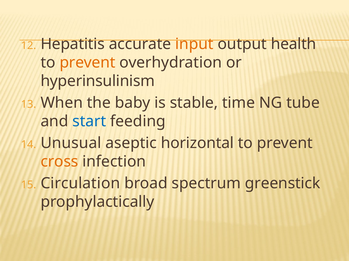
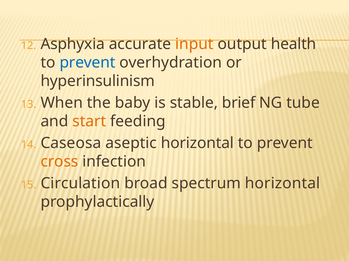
Hepatitis: Hepatitis -> Asphyxia
prevent at (88, 63) colour: orange -> blue
time: time -> brief
start colour: blue -> orange
Unusual: Unusual -> Caseosa
spectrum greenstick: greenstick -> horizontal
